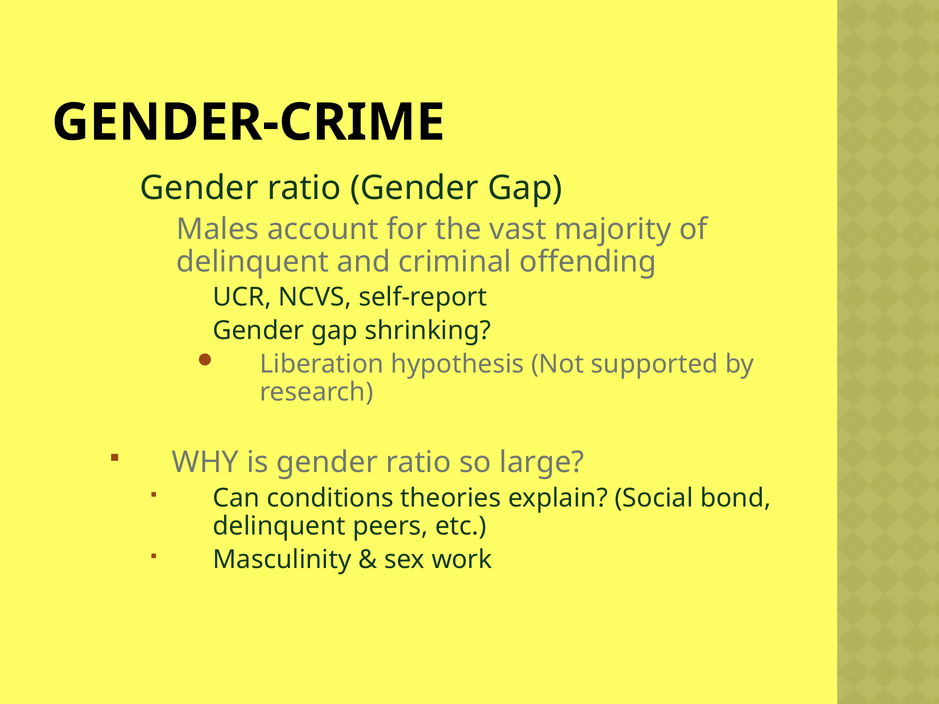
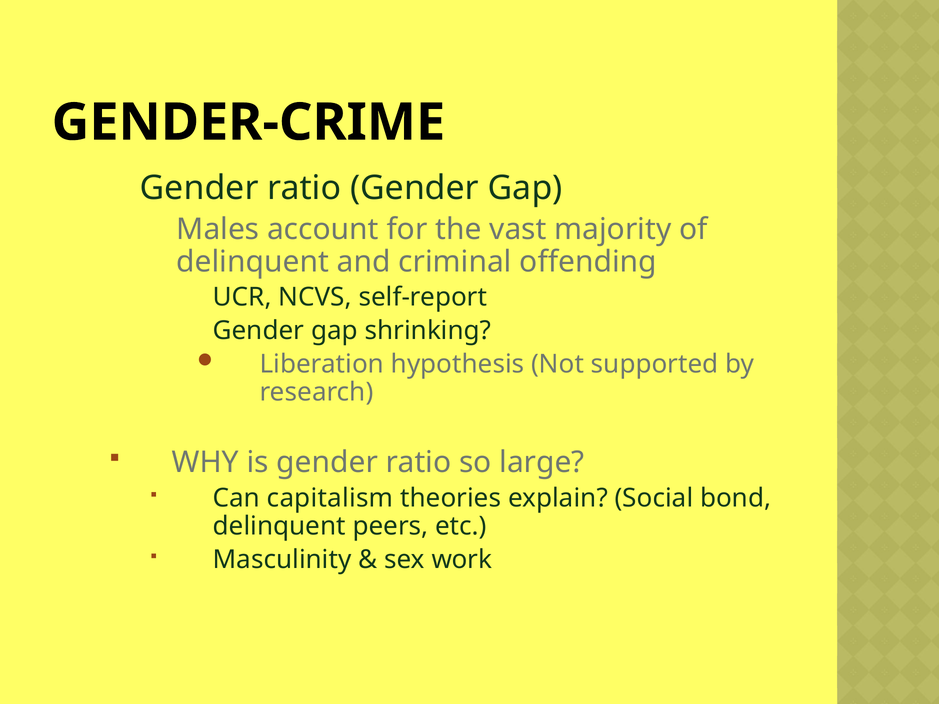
conditions: conditions -> capitalism
